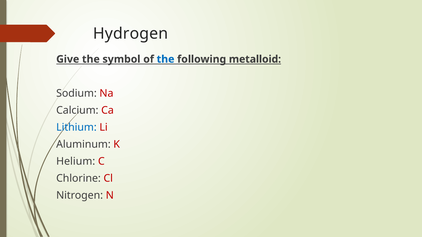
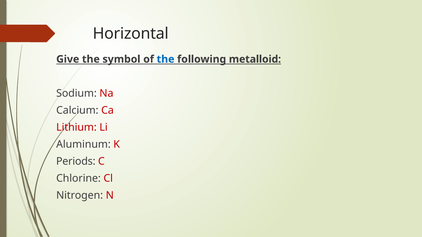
Hydrogen: Hydrogen -> Horizontal
Lithium colour: blue -> red
Helium: Helium -> Periods
